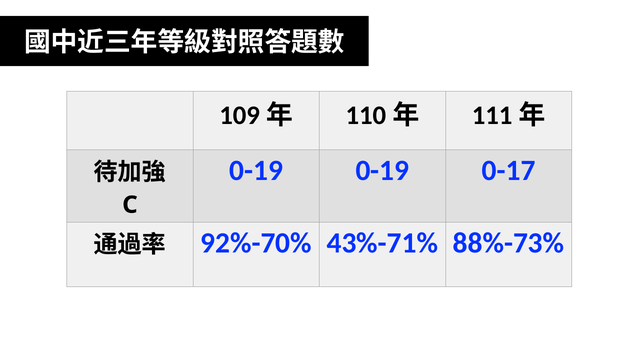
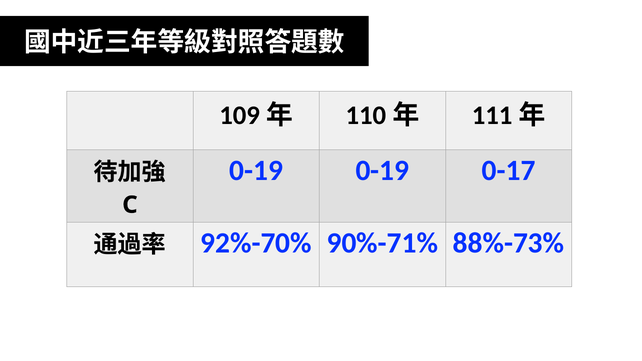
43%-71%: 43%-71% -> 90%-71%
